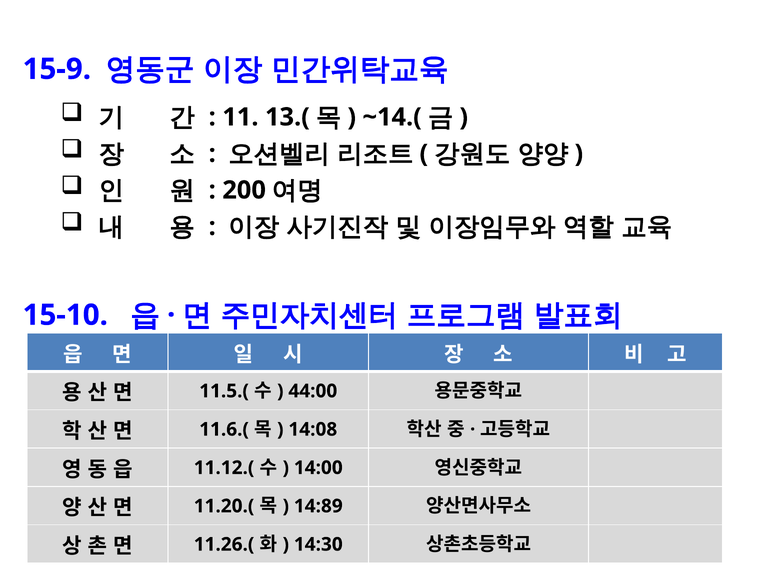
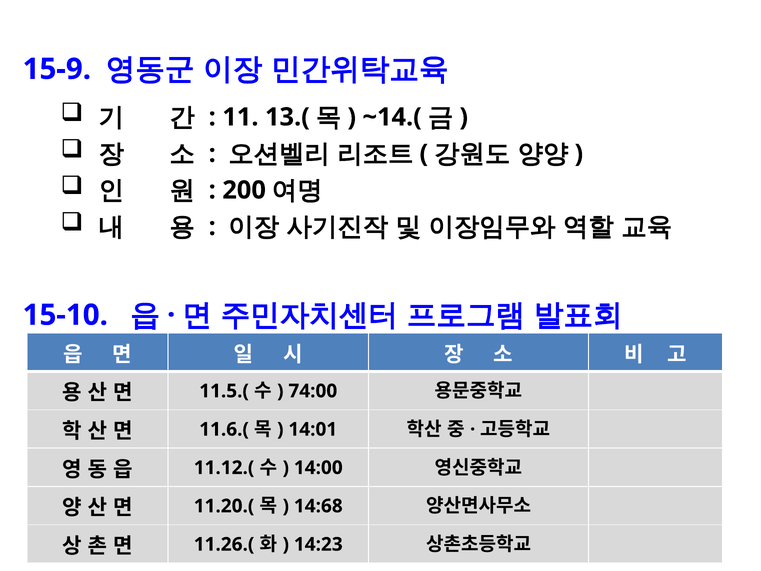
44:00: 44:00 -> 74:00
14:08: 14:08 -> 14:01
14:89: 14:89 -> 14:68
14:30: 14:30 -> 14:23
